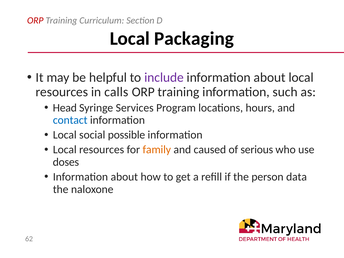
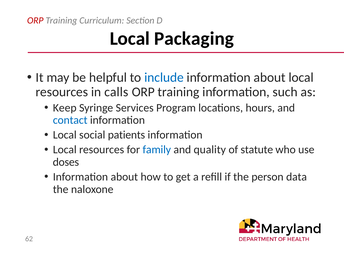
include colour: purple -> blue
Head: Head -> Keep
possible: possible -> patients
family colour: orange -> blue
caused: caused -> quality
serious: serious -> statute
